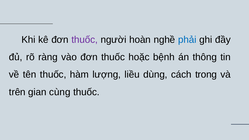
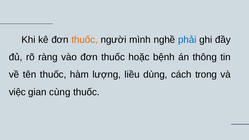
thuốc at (85, 40) colour: purple -> orange
hoàn: hoàn -> mình
trên: trên -> việc
